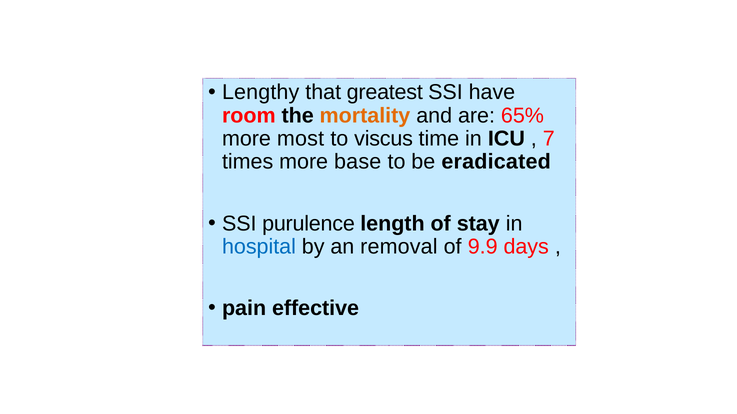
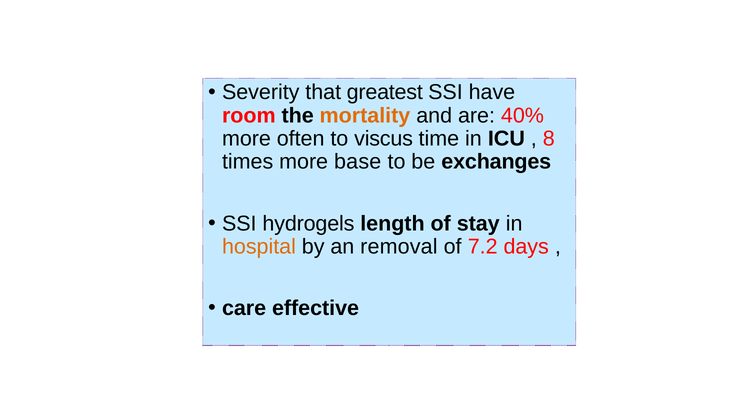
Lengthy: Lengthy -> Severity
65%: 65% -> 40%
most: most -> often
7: 7 -> 8
eradicated: eradicated -> exchanges
purulence: purulence -> hydrogels
hospital colour: blue -> orange
9.9: 9.9 -> 7.2
pain: pain -> care
